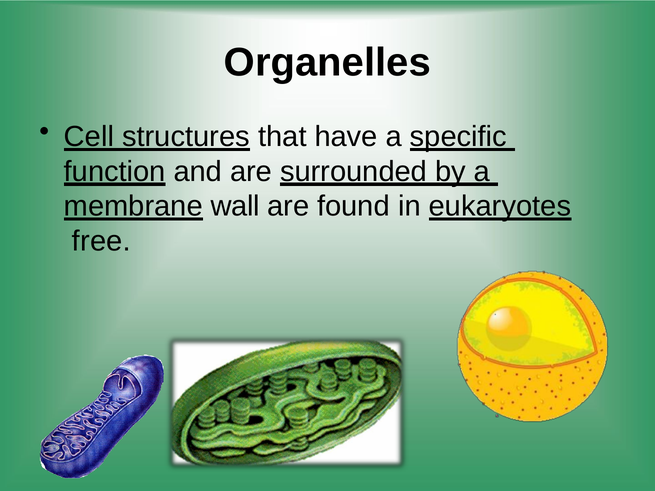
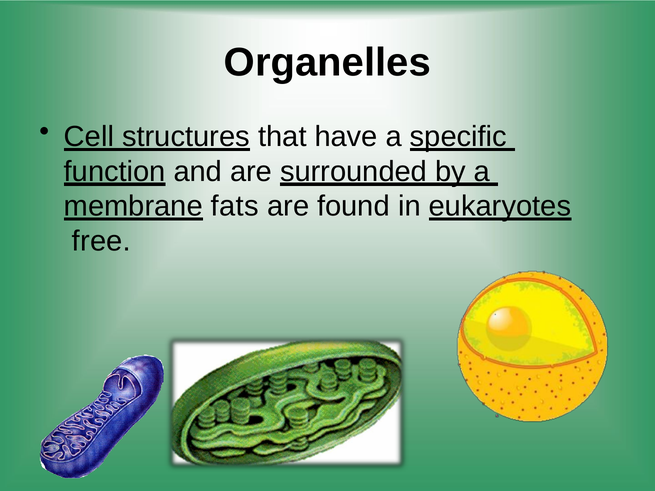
wall: wall -> fats
